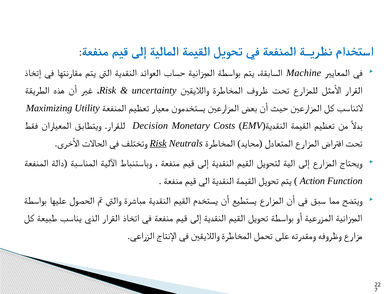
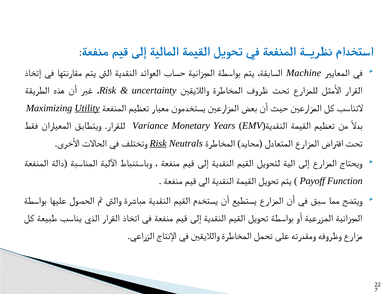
Utility underline: none -> present
Decision: Decision -> Variance
Costs: Costs -> Years
Action: Action -> Payoff
